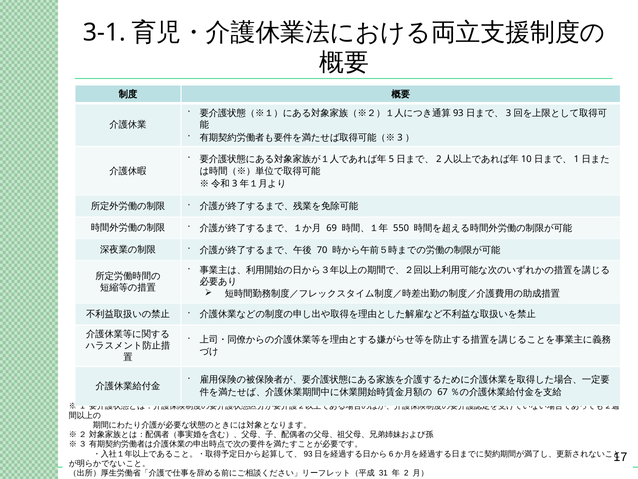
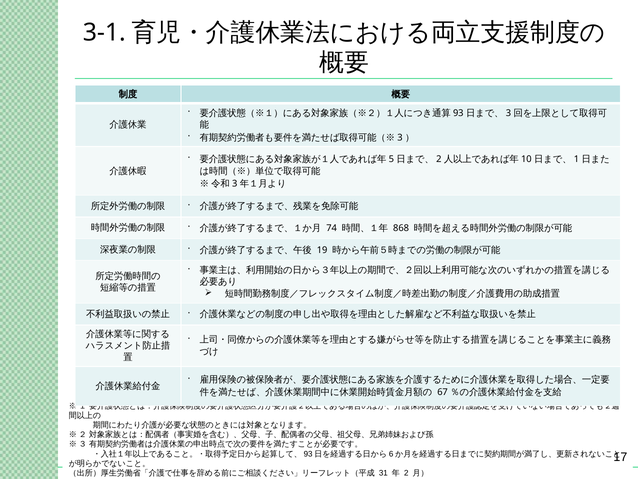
69: 69 -> 74
550: 550 -> 868
70: 70 -> 19
